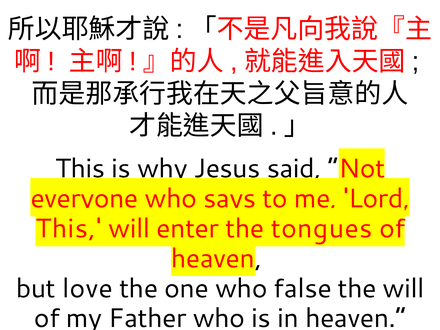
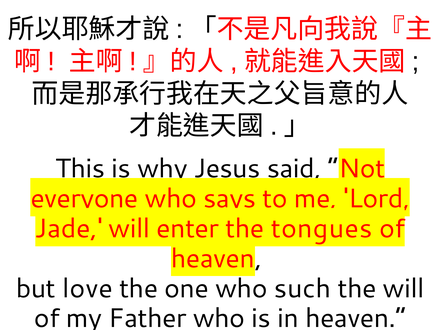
This at (69, 229): This -> Jade
false: false -> such
